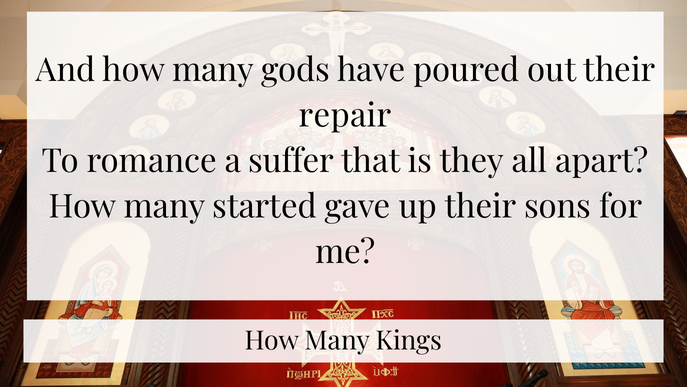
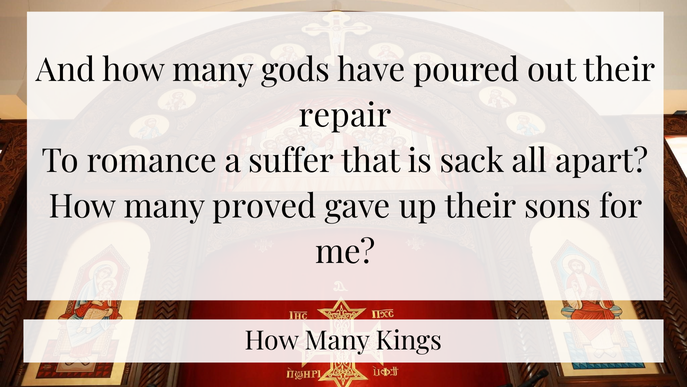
they: they -> sack
started: started -> proved
